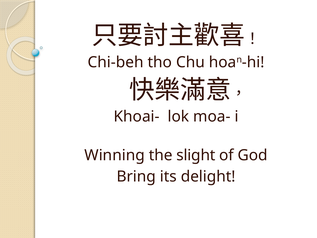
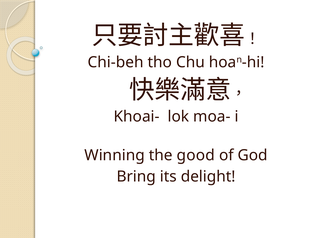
slight: slight -> good
